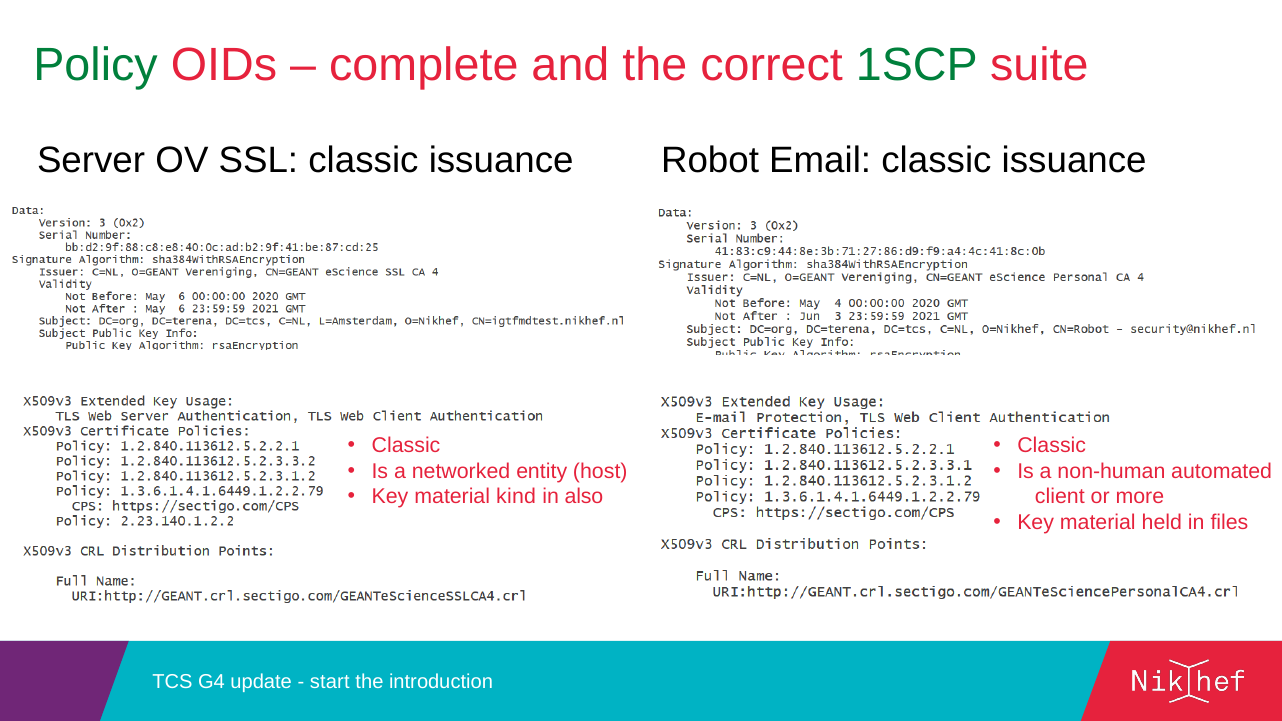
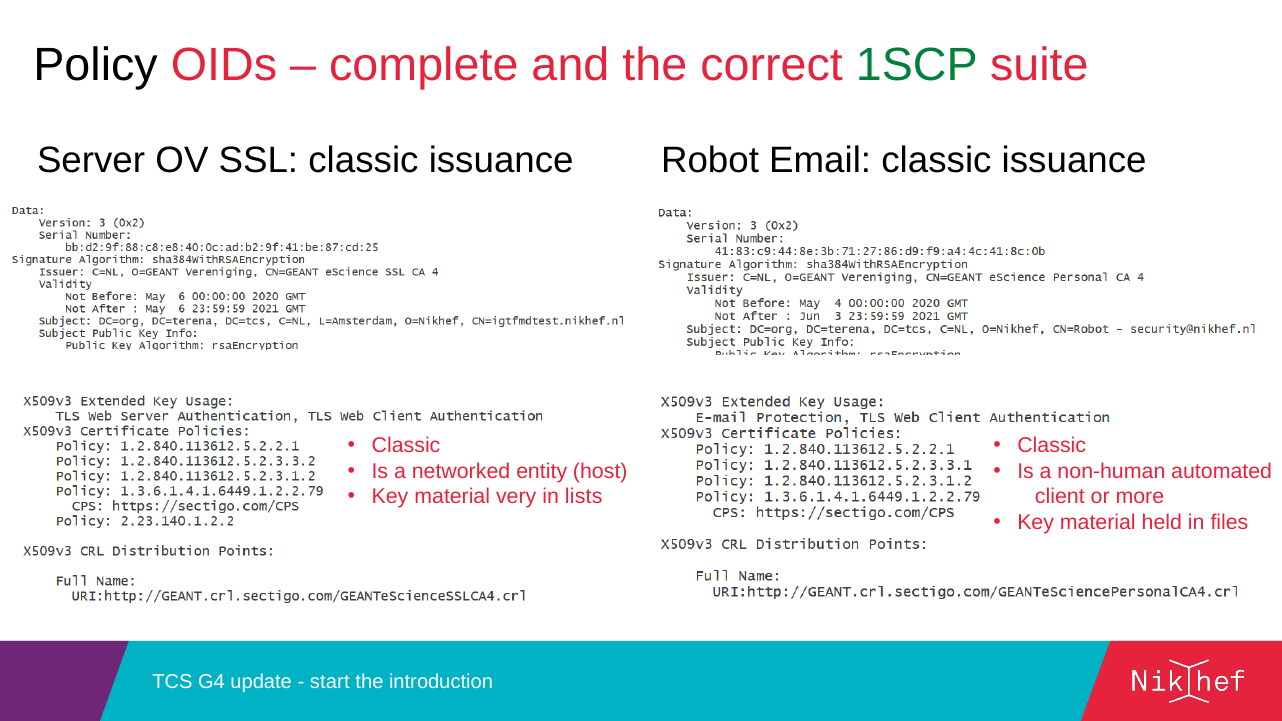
Policy colour: green -> black
kind: kind -> very
also: also -> lists
